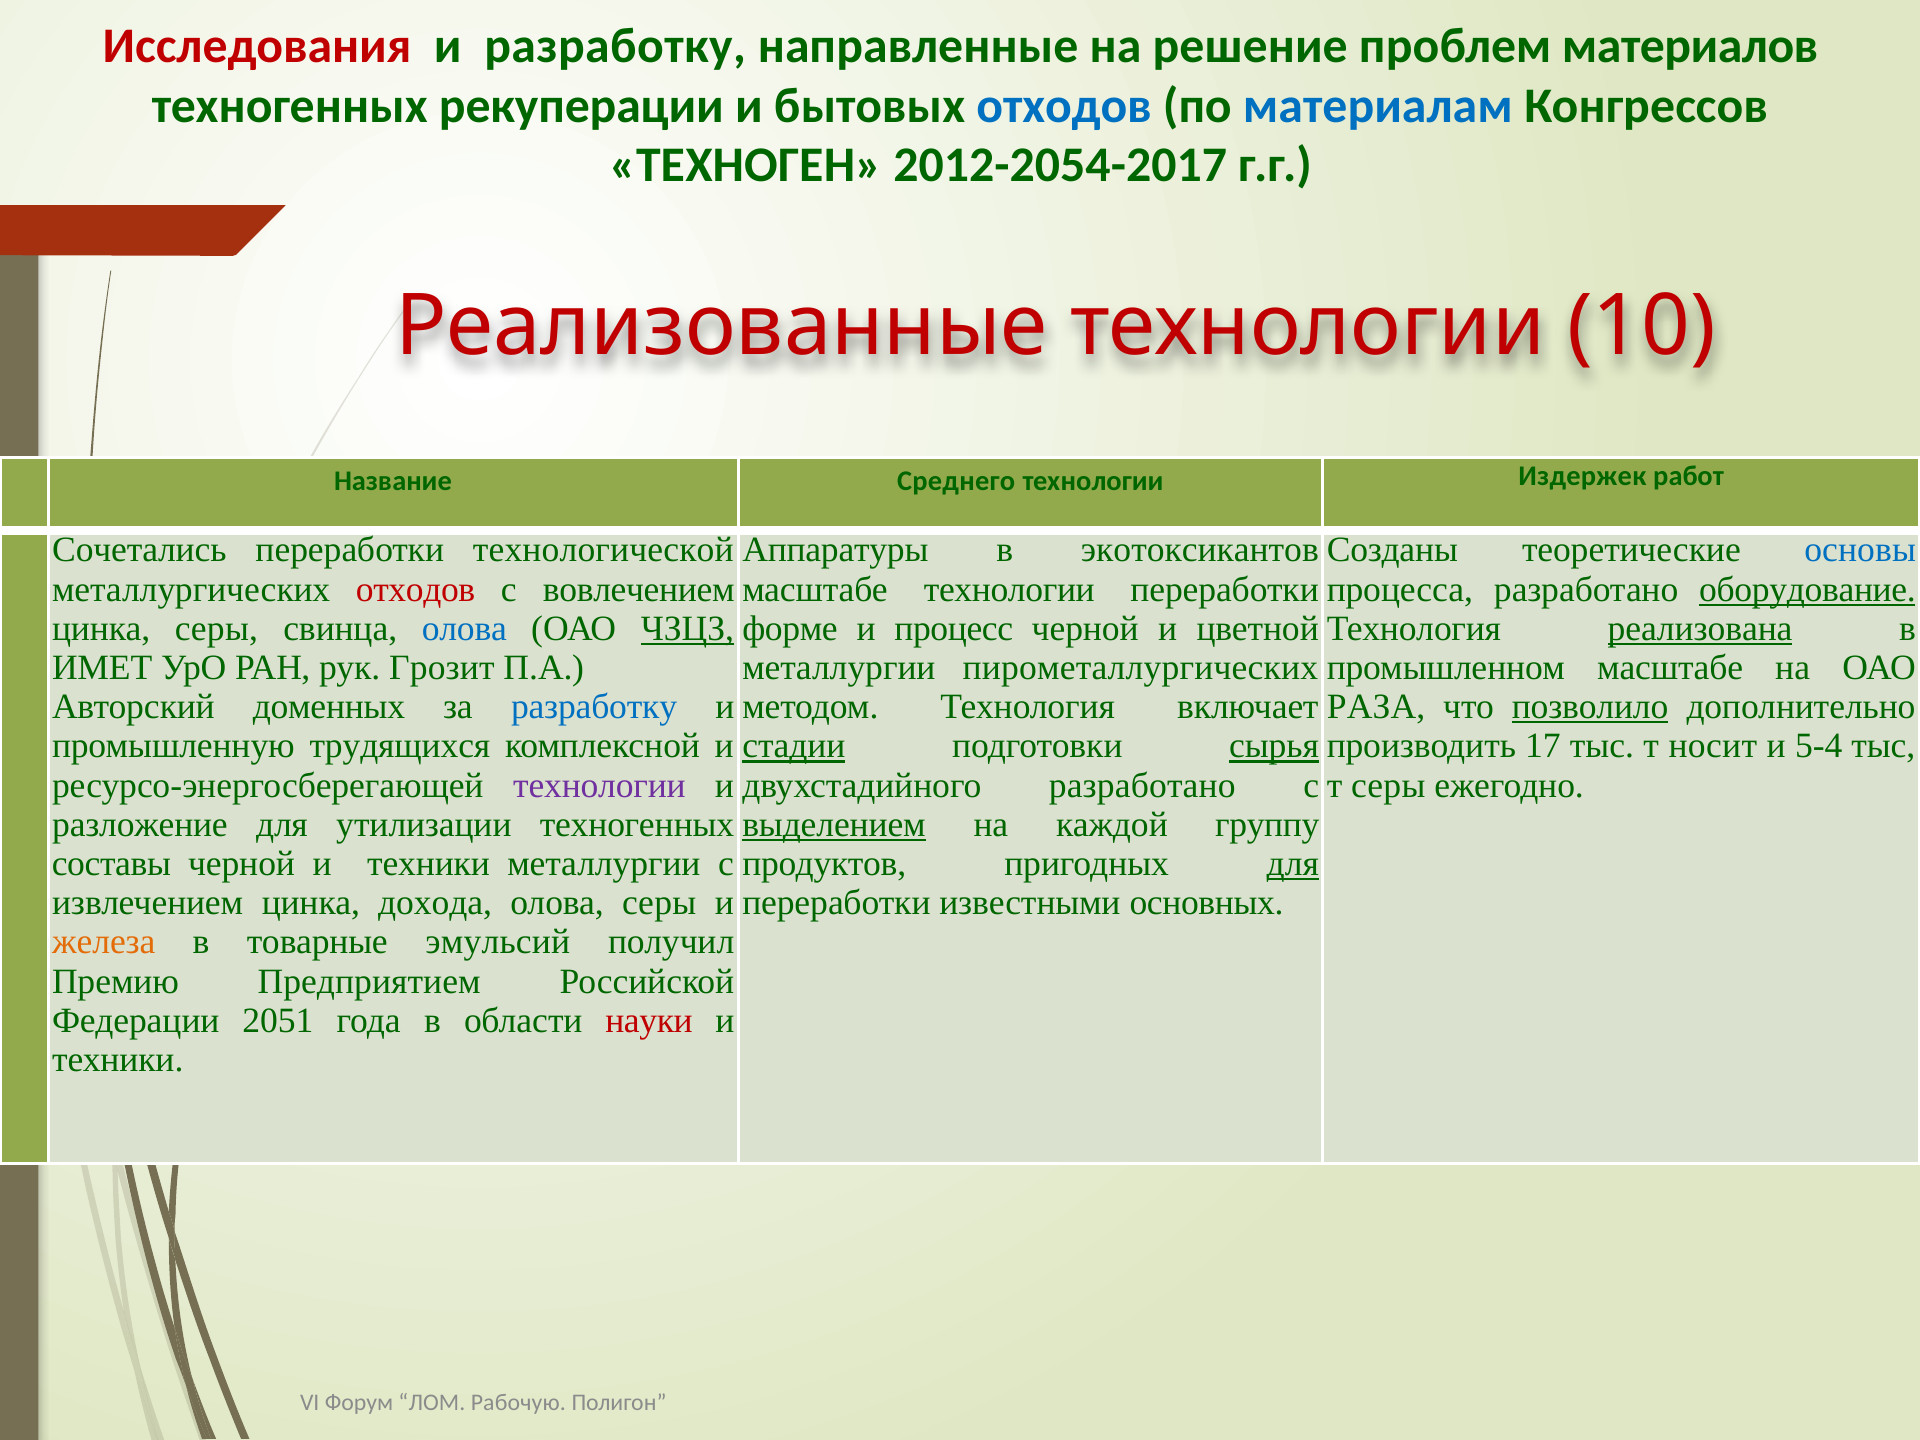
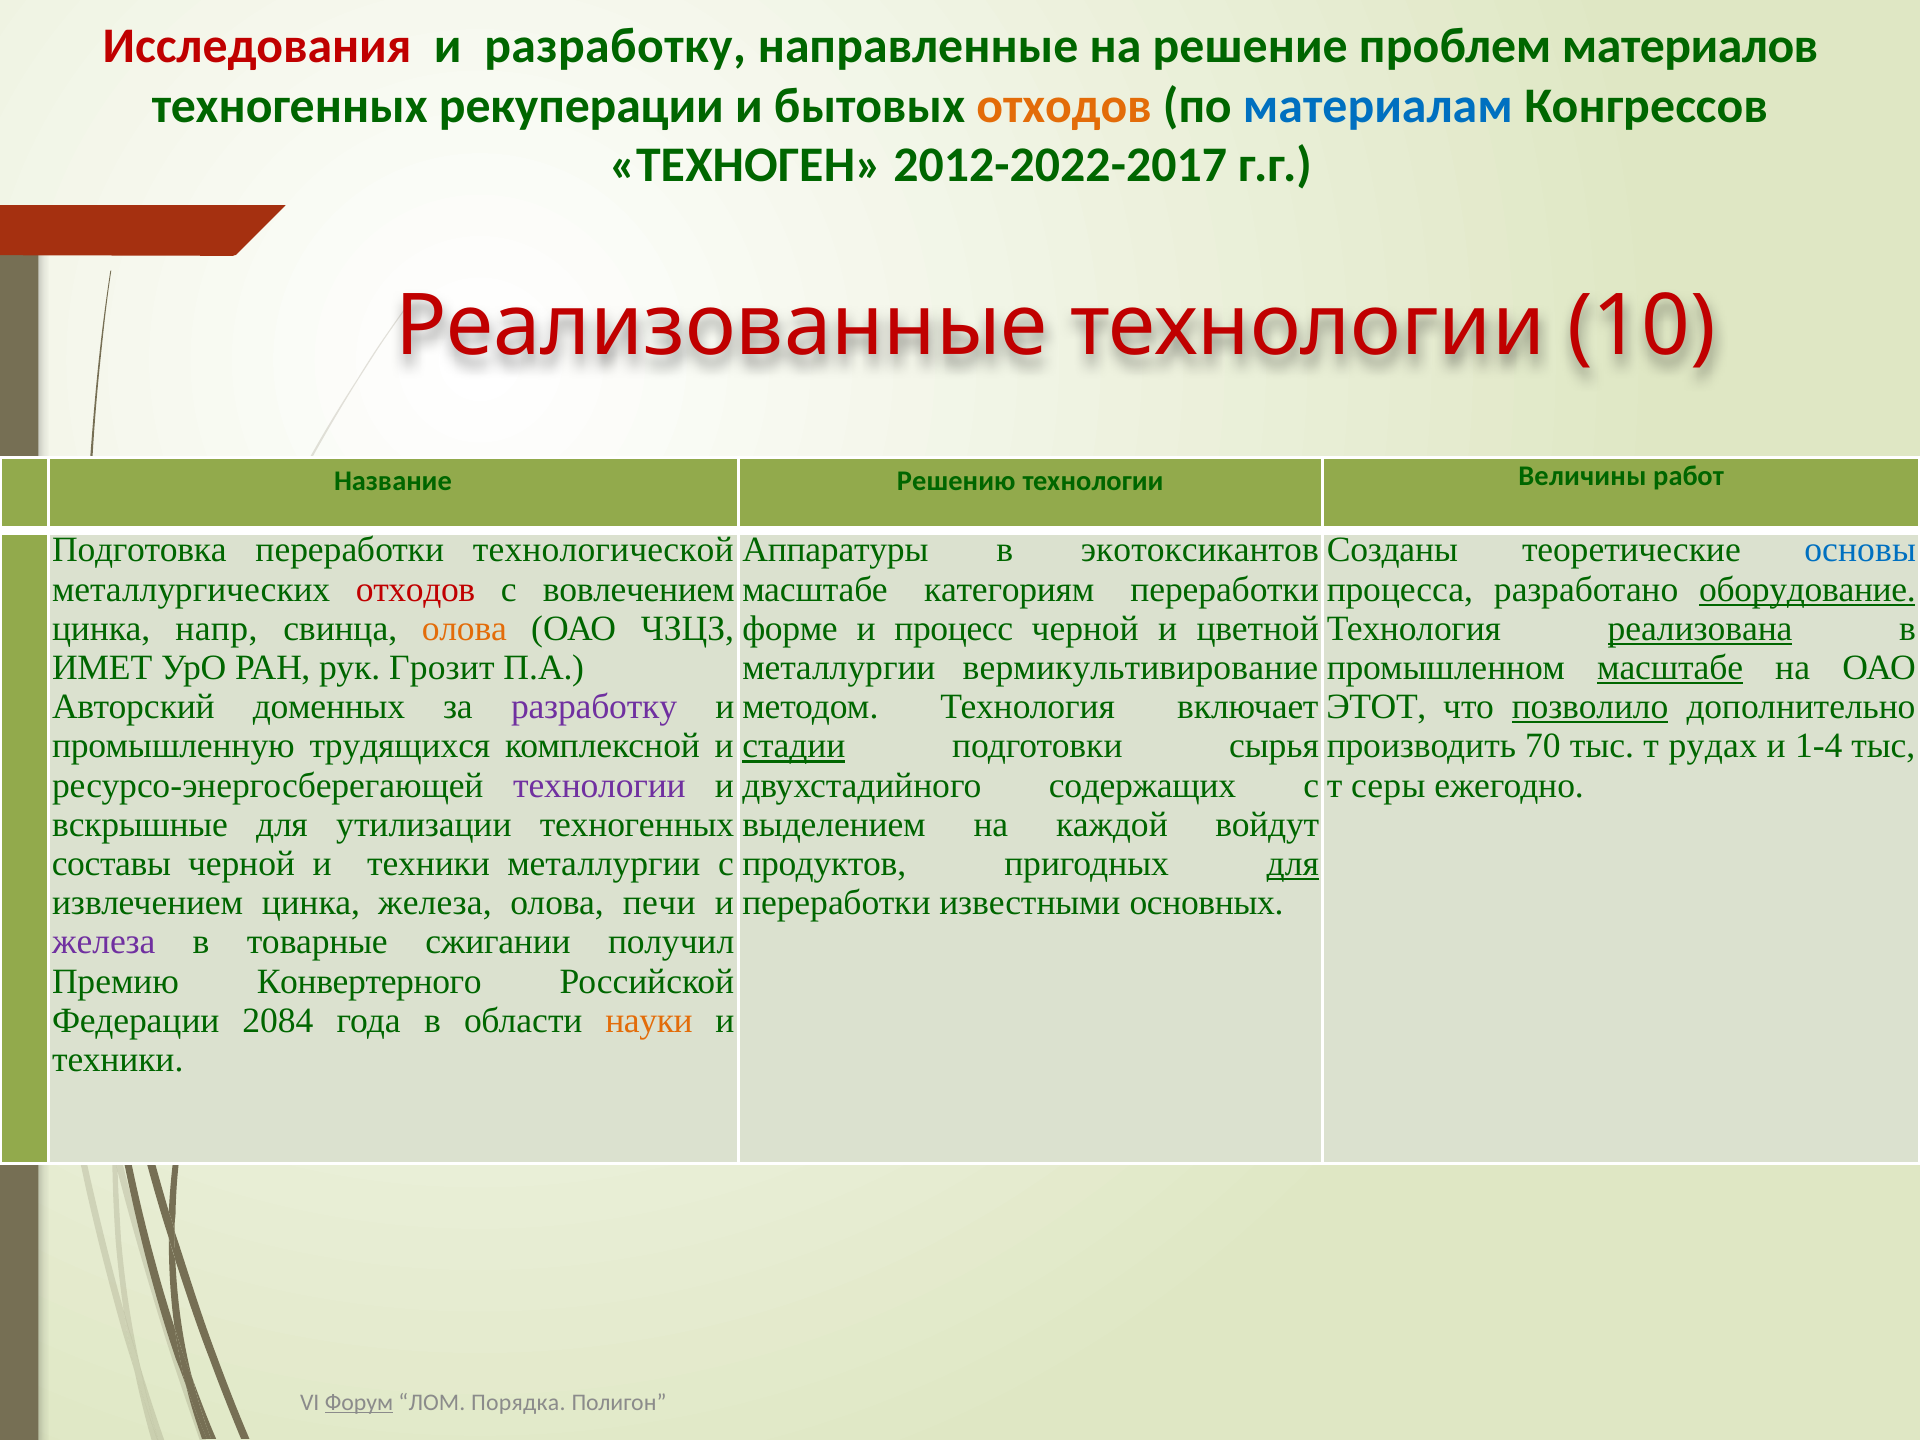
отходов at (1064, 106) colour: blue -> orange
2012-2054-2017: 2012-2054-2017 -> 2012-2022-2017
Среднего: Среднего -> Решению
Издержек: Издержек -> Величины
Сочетались: Сочетались -> Подготовка
масштабе технологии: технологии -> категориям
цинка серы: серы -> напр
олова at (464, 629) colour: blue -> orange
ЧЗЦЗ underline: present -> none
пирометаллургических: пирометаллургических -> вермикультивирование
масштабе at (1670, 668) underline: none -> present
разработку at (594, 707) colour: blue -> purple
РАЗА: РАЗА -> ЭТОТ
сырья underline: present -> none
17: 17 -> 70
носит: носит -> рудах
5-4: 5-4 -> 1-4
двухстадийного разработано: разработано -> содержащих
разложение: разложение -> вскрышные
выделением underline: present -> none
группу: группу -> войдут
цинка дохода: дохода -> железа
олова серы: серы -> печи
железа at (104, 942) colour: orange -> purple
эмульсий: эмульсий -> сжигании
Предприятием: Предприятием -> Конвертерного
2051: 2051 -> 2084
науки colour: red -> orange
Форум underline: none -> present
Рабочую: Рабочую -> Порядка
